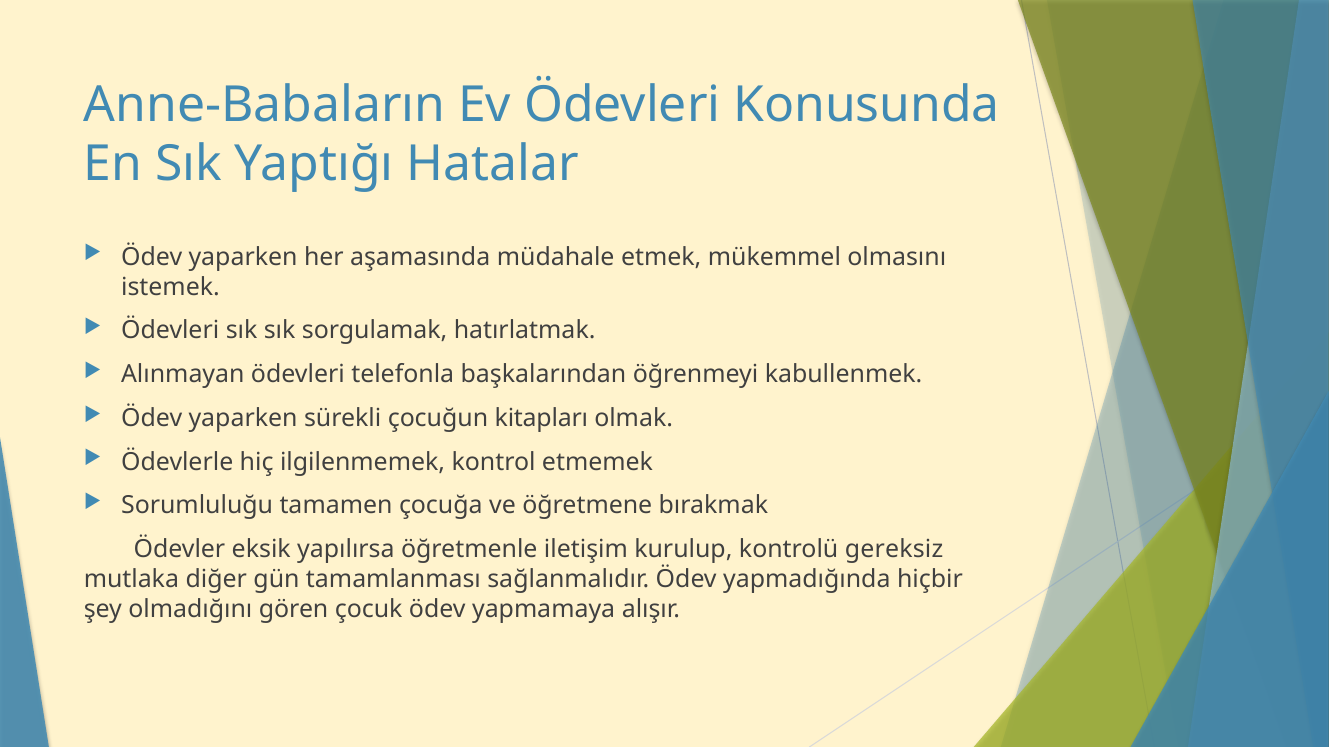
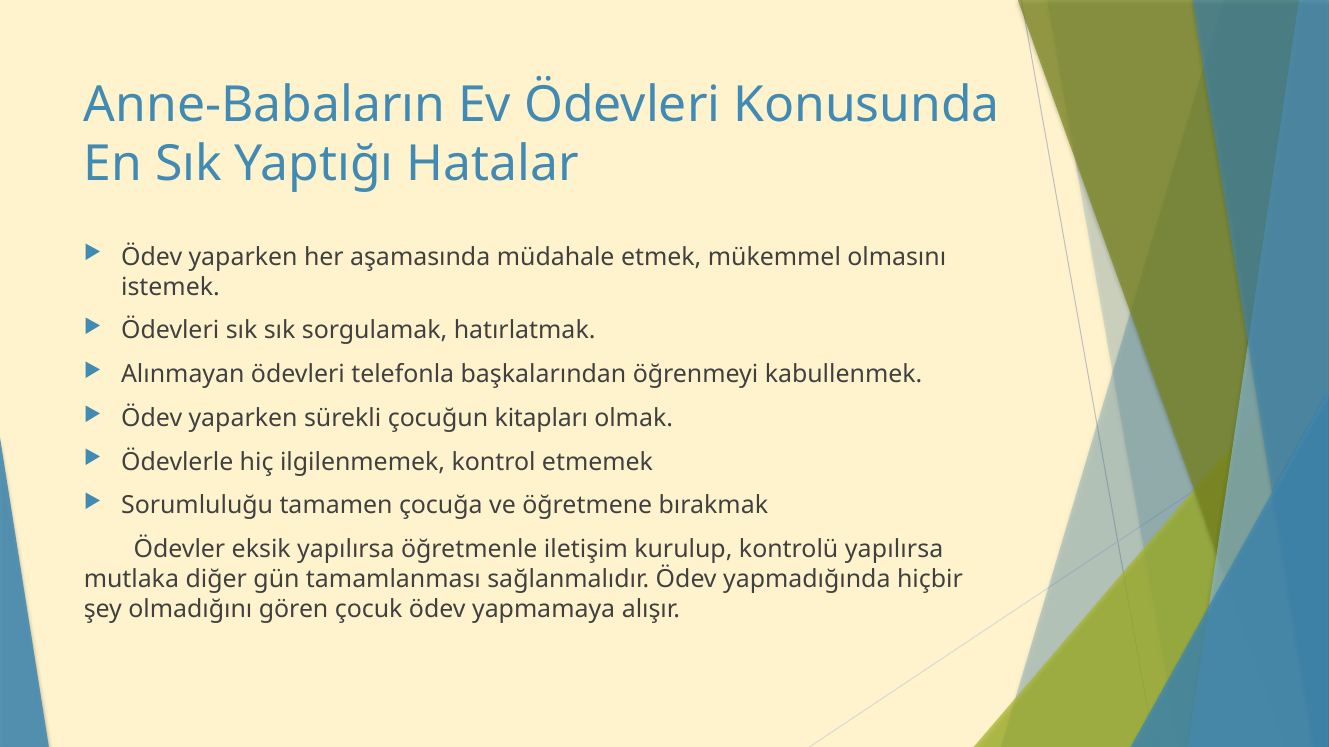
kontrolü gereksiz: gereksiz -> yapılırsa
